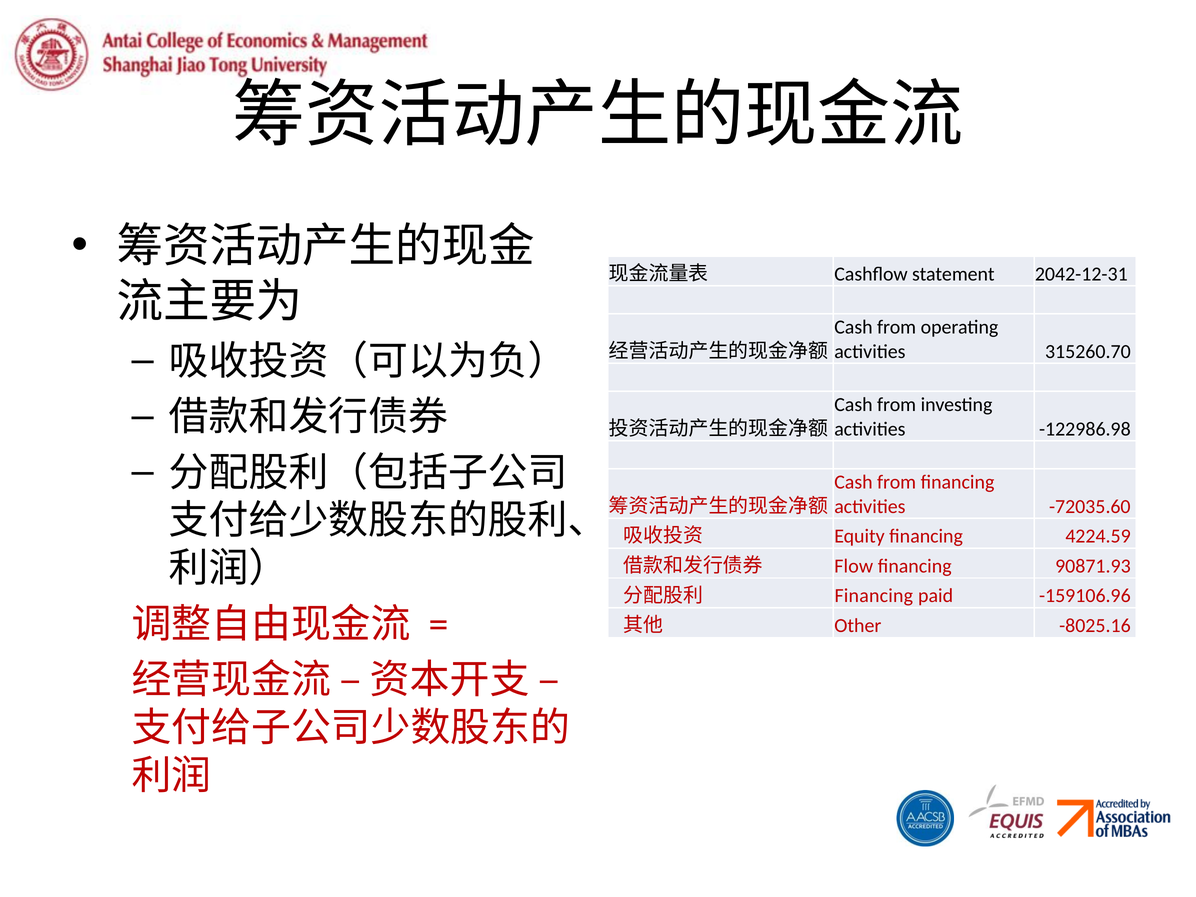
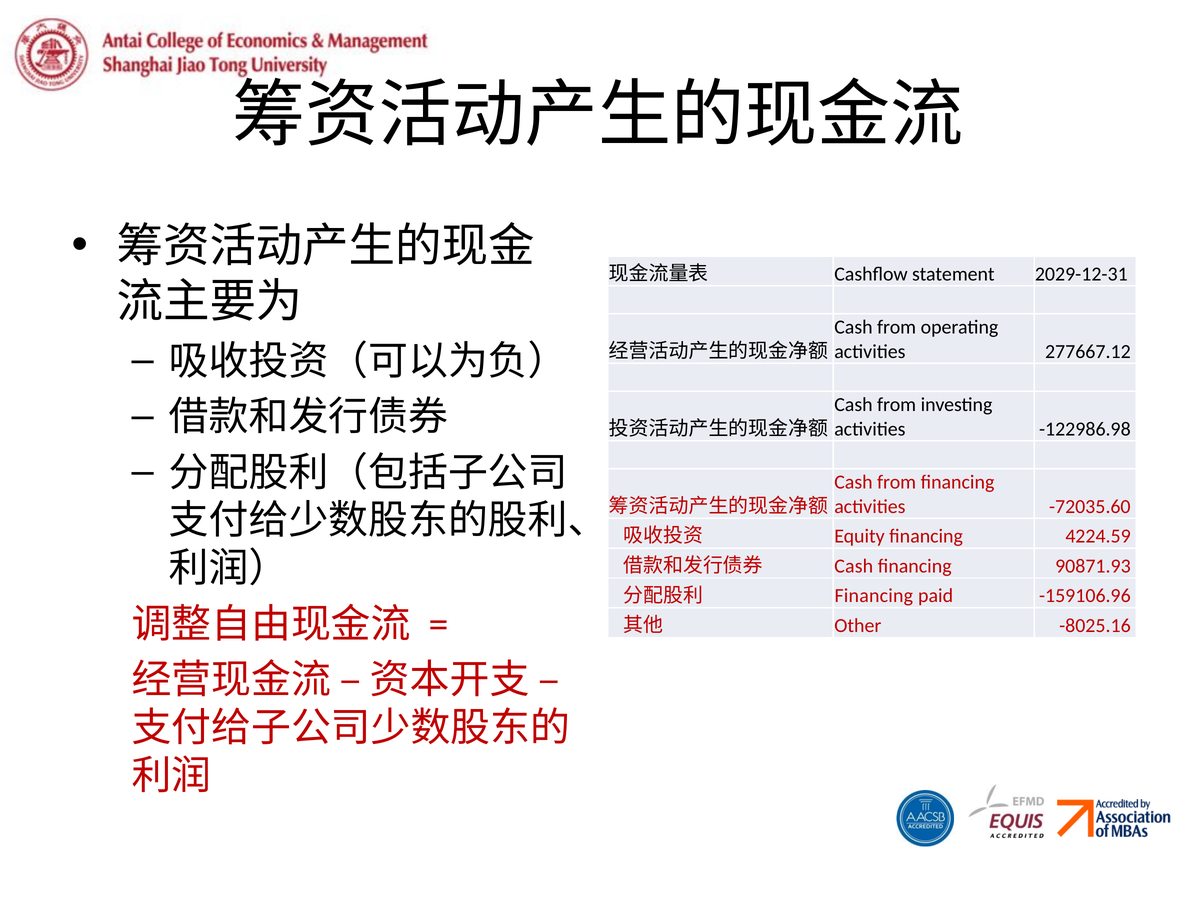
2042-12-31: 2042-12-31 -> 2029-12-31
315260.70: 315260.70 -> 277667.12
Flow at (854, 566): Flow -> Cash
